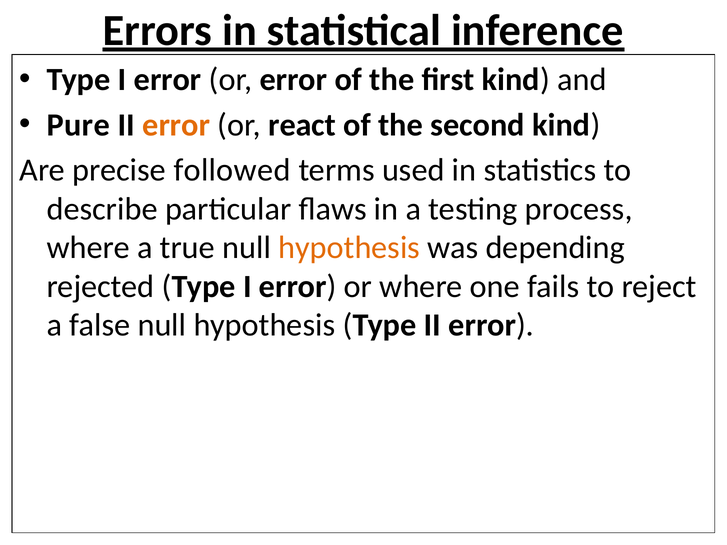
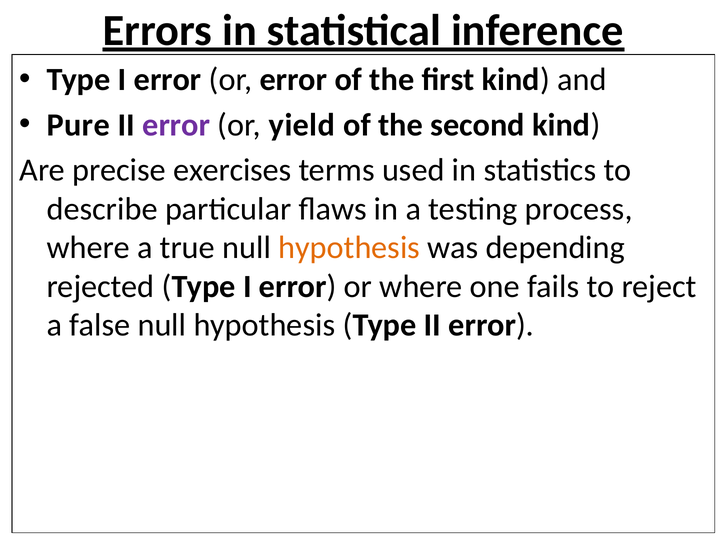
error at (176, 125) colour: orange -> purple
react: react -> yield
followed: followed -> exercises
